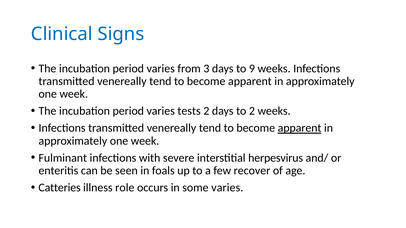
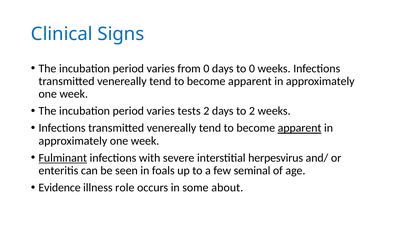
from 3: 3 -> 0
to 9: 9 -> 0
Fulminant underline: none -> present
recover: recover -> seminal
Catteries: Catteries -> Evidence
some varies: varies -> about
